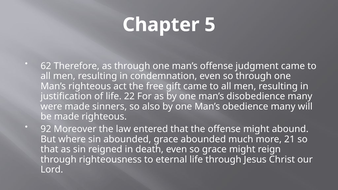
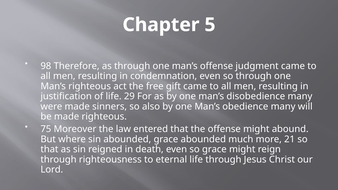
62: 62 -> 98
22: 22 -> 29
92: 92 -> 75
